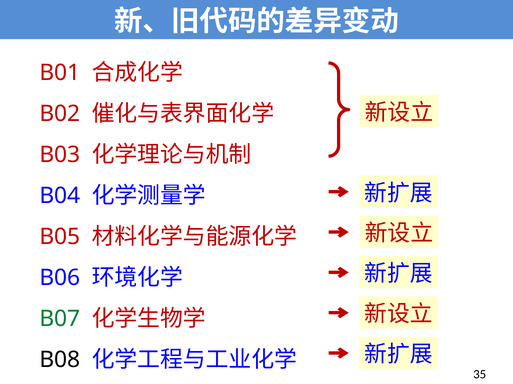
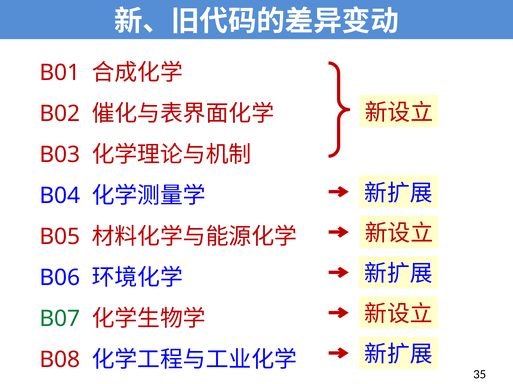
B08 colour: black -> red
